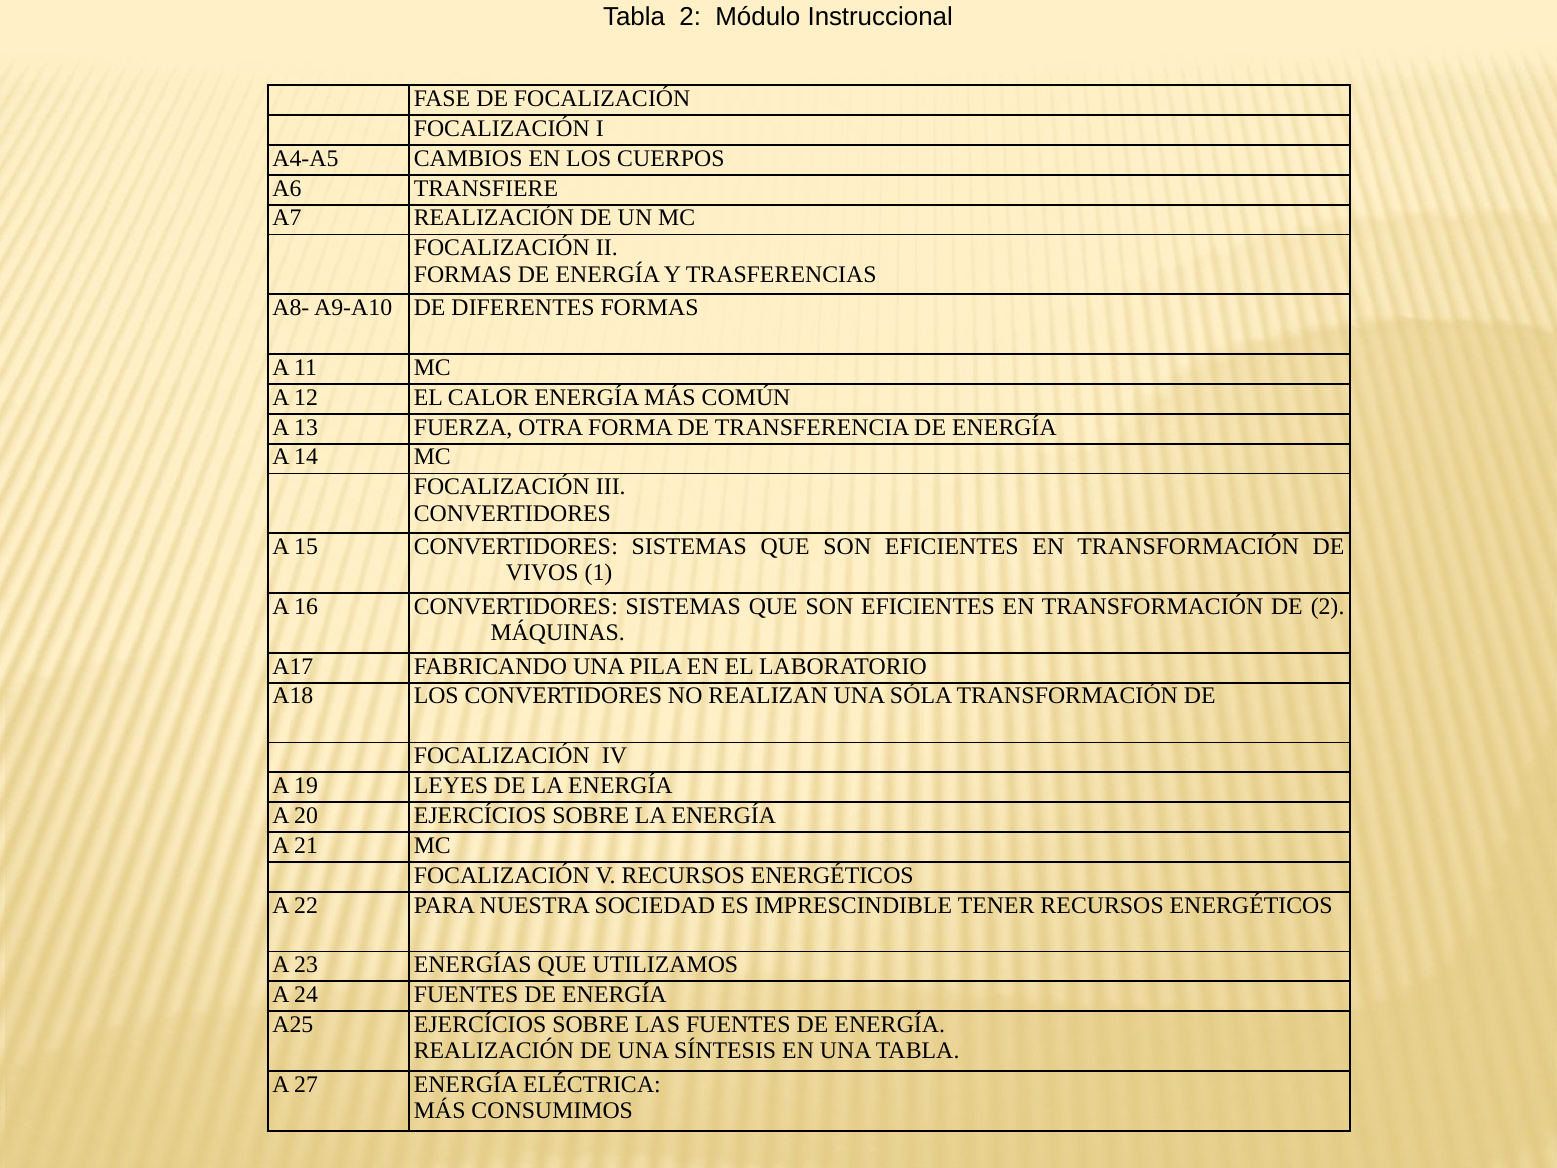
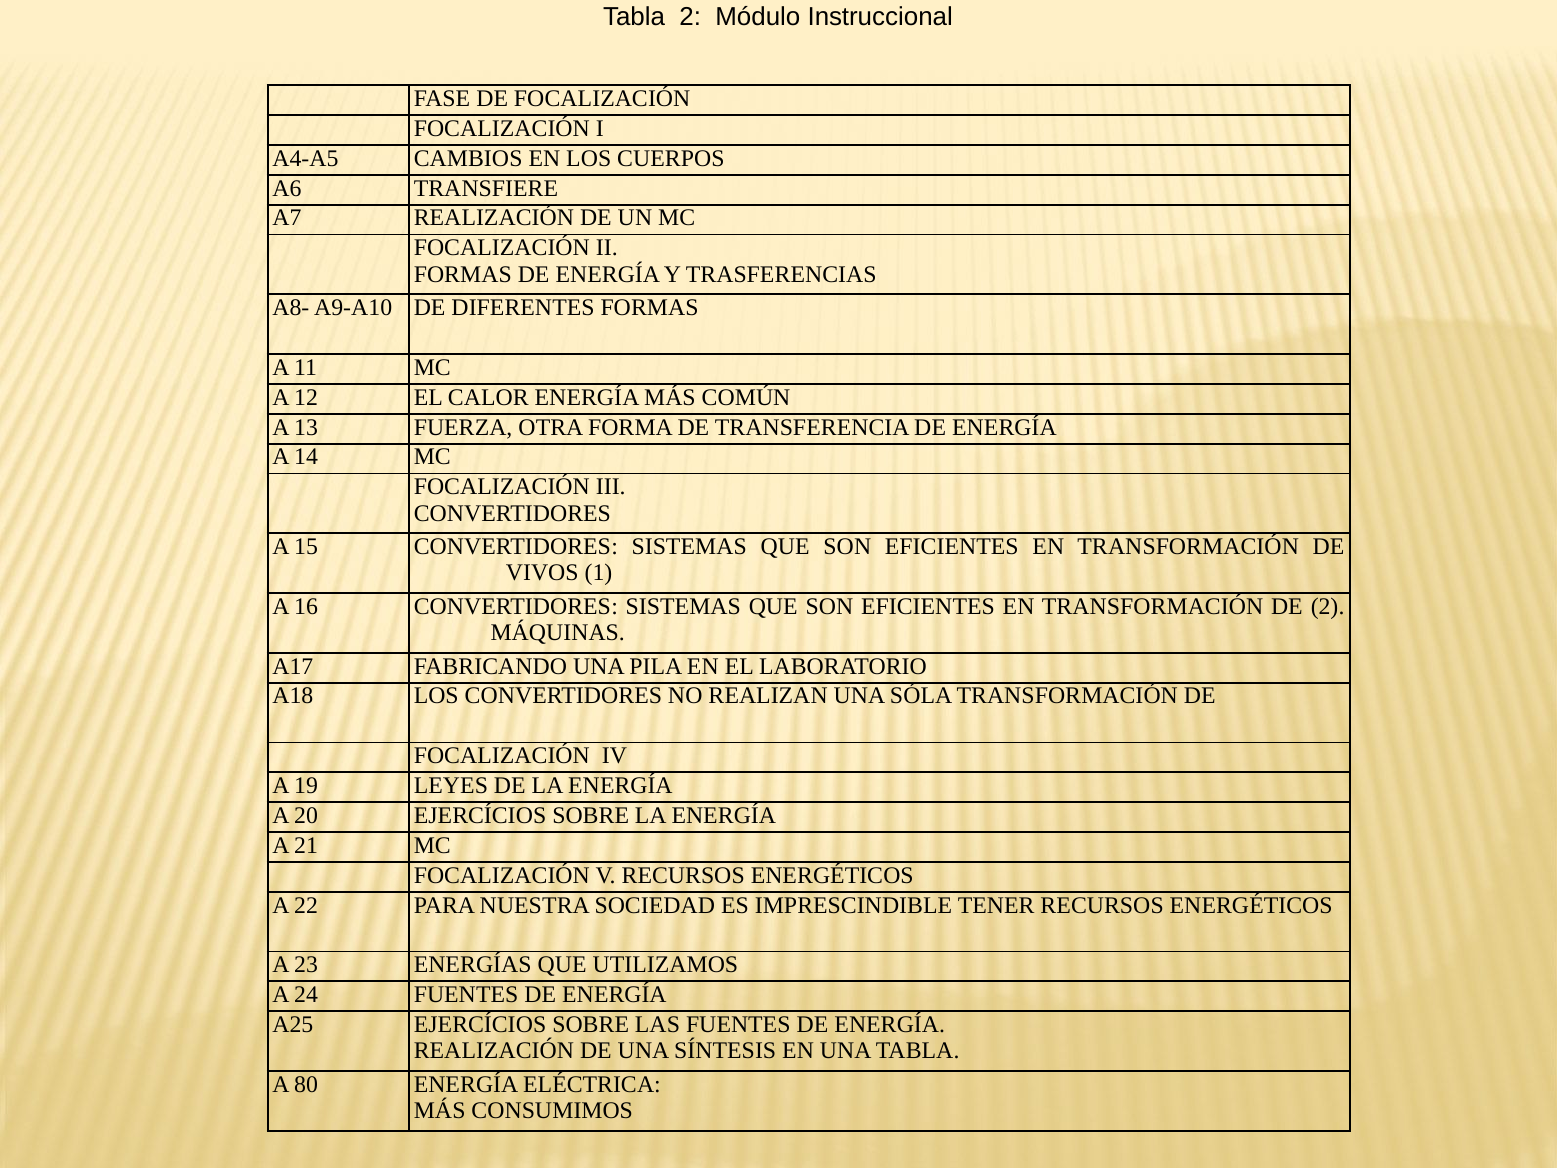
27: 27 -> 80
